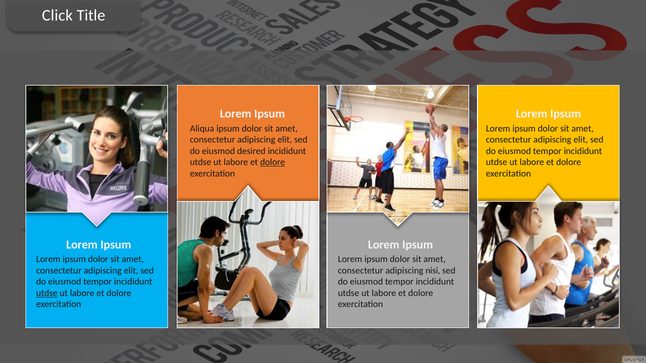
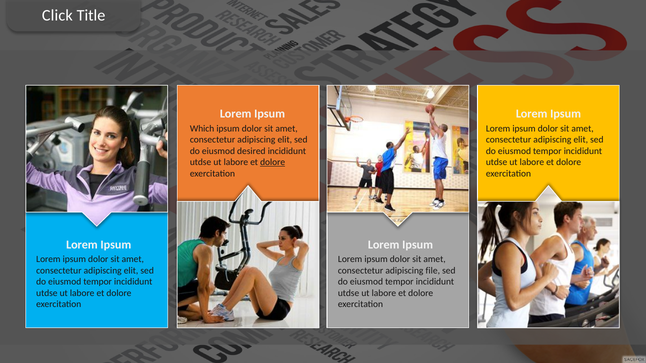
Aliqua: Aliqua -> Which
nisi: nisi -> file
utdse at (47, 293) underline: present -> none
